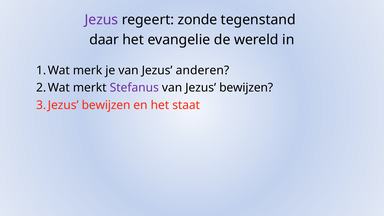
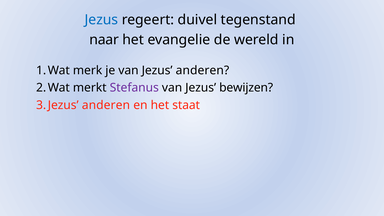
Jezus at (101, 20) colour: purple -> blue
zonde: zonde -> duivel
daar: daar -> naar
bewijzen at (106, 105): bewijzen -> anderen
